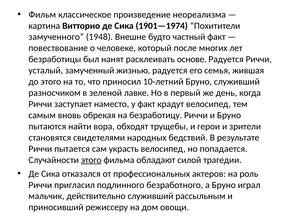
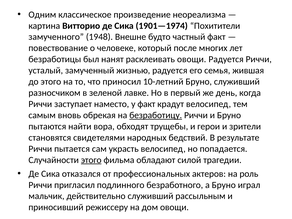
Фильм: Фильм -> Одним
расклеивать основе: основе -> овощи
безработицу underline: none -> present
